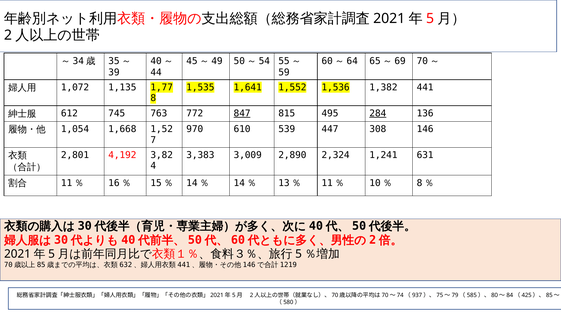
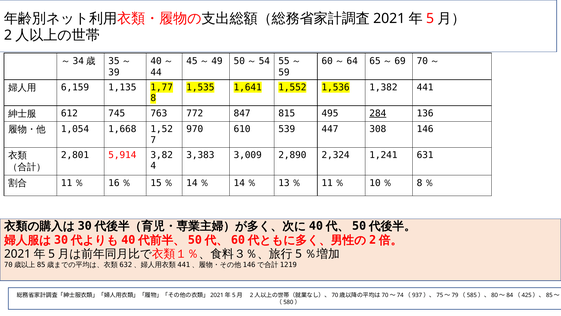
1,072: 1,072 -> 6,159
847 underline: present -> none
4,192: 4,192 -> 5,914
